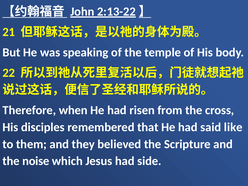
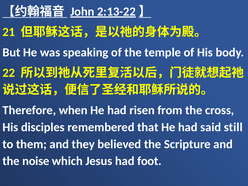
like: like -> still
side: side -> foot
